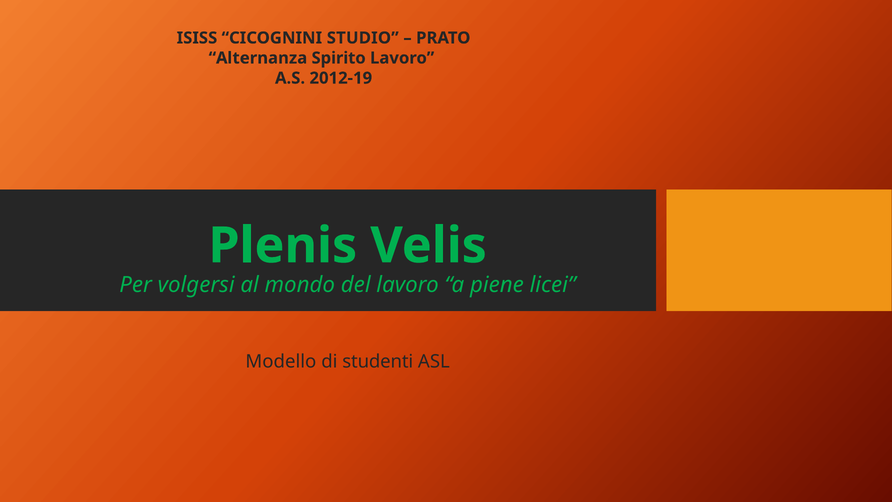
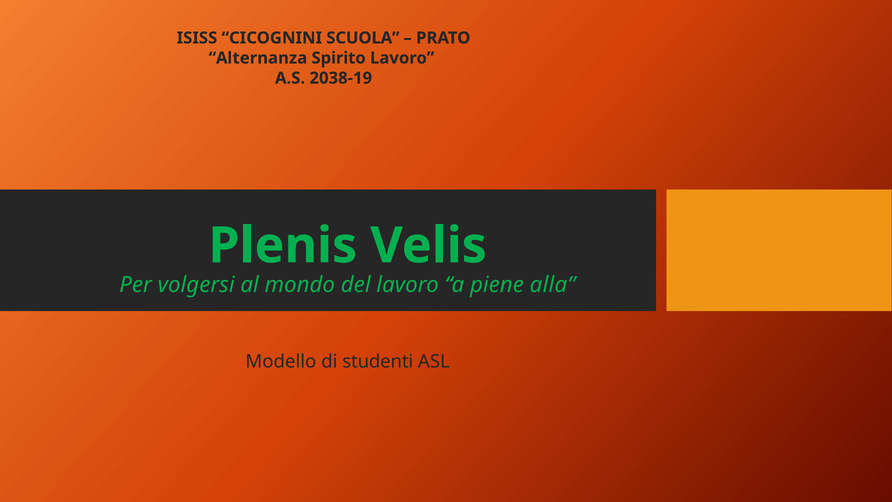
STUDIO: STUDIO -> SCUOLA
2012-19: 2012-19 -> 2038-19
licei: licei -> alla
